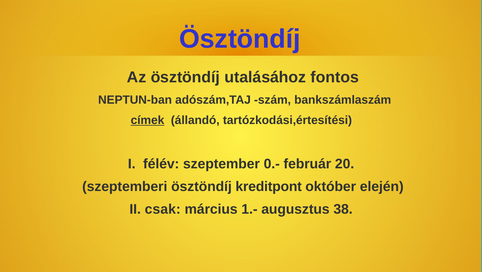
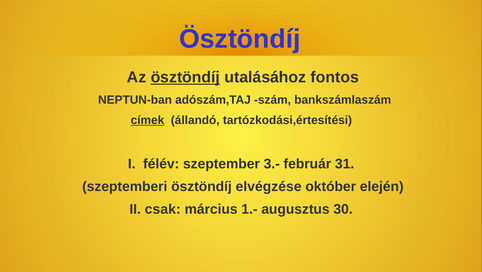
ösztöndíj at (185, 77) underline: none -> present
0.-: 0.- -> 3.-
20: 20 -> 31
kreditpont: kreditpont -> elvégzése
38: 38 -> 30
